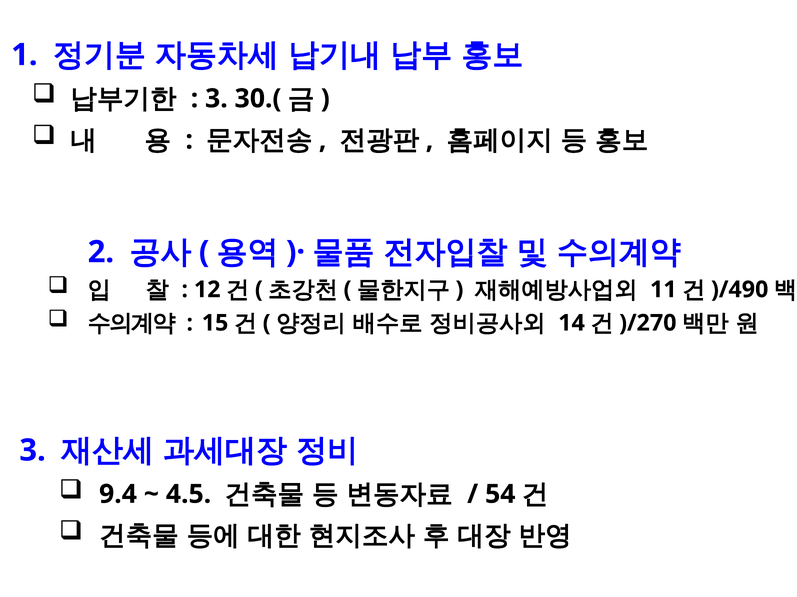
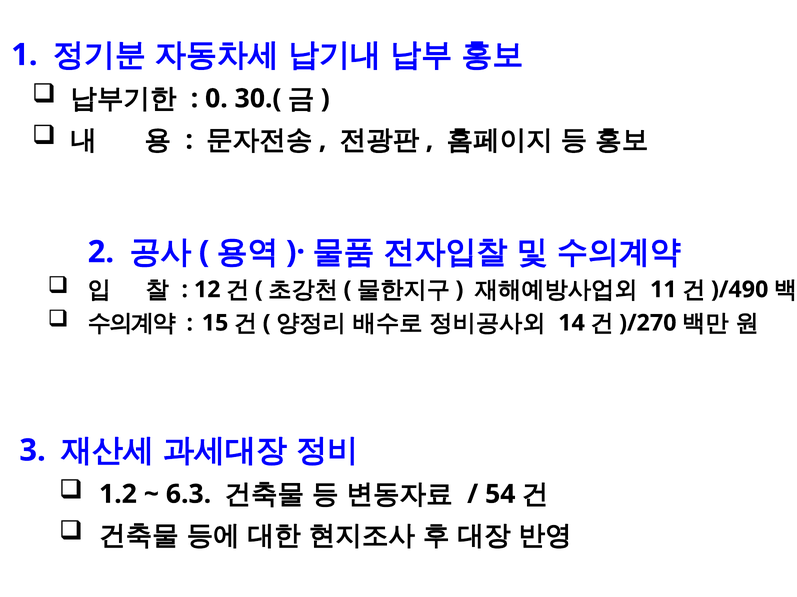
3 at (216, 99): 3 -> 0
9.4: 9.4 -> 1.2
4.5: 4.5 -> 6.3
